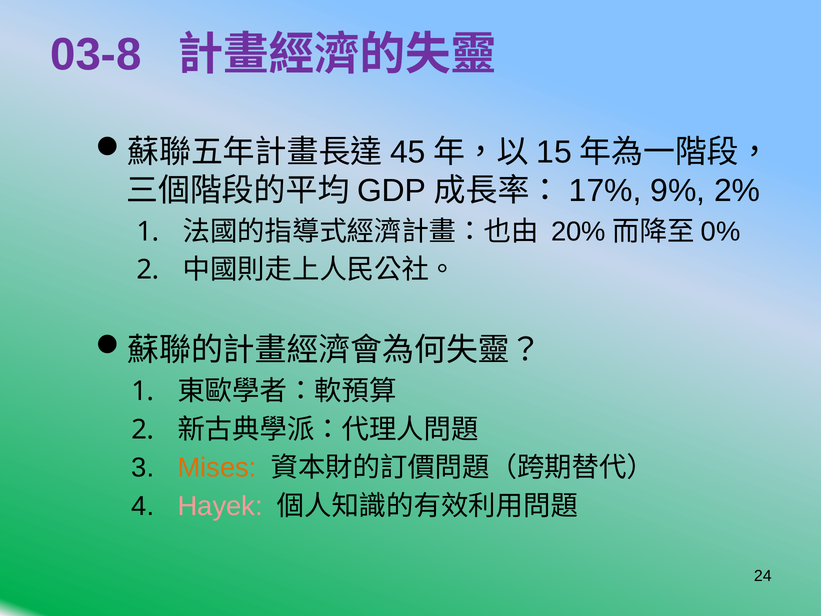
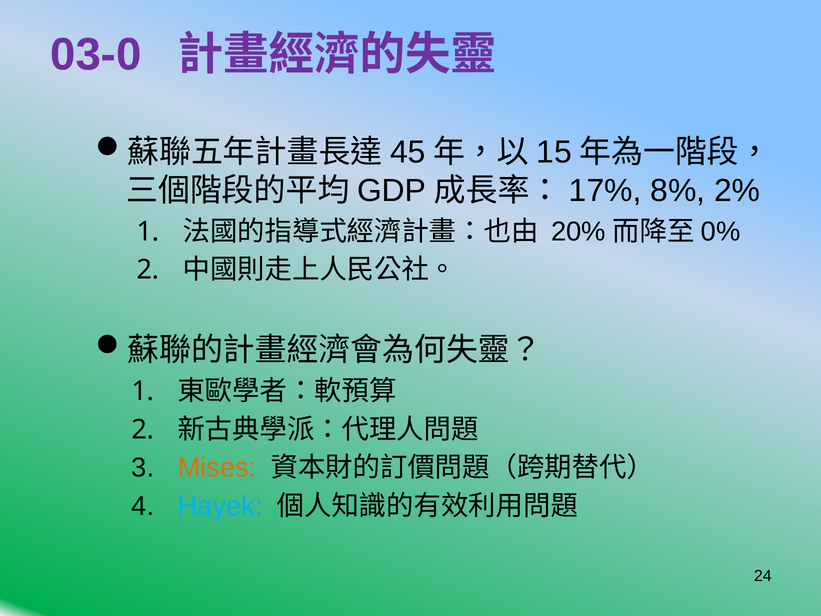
03-8: 03-8 -> 03-0
9%: 9% -> 8%
Hayek colour: pink -> light blue
